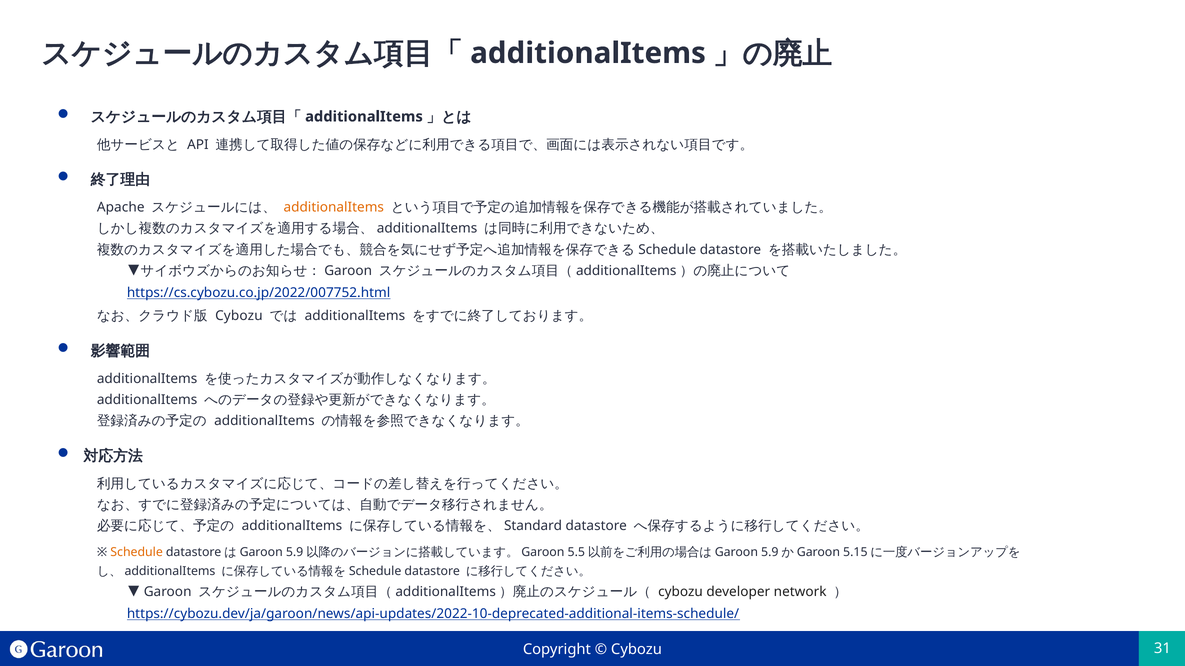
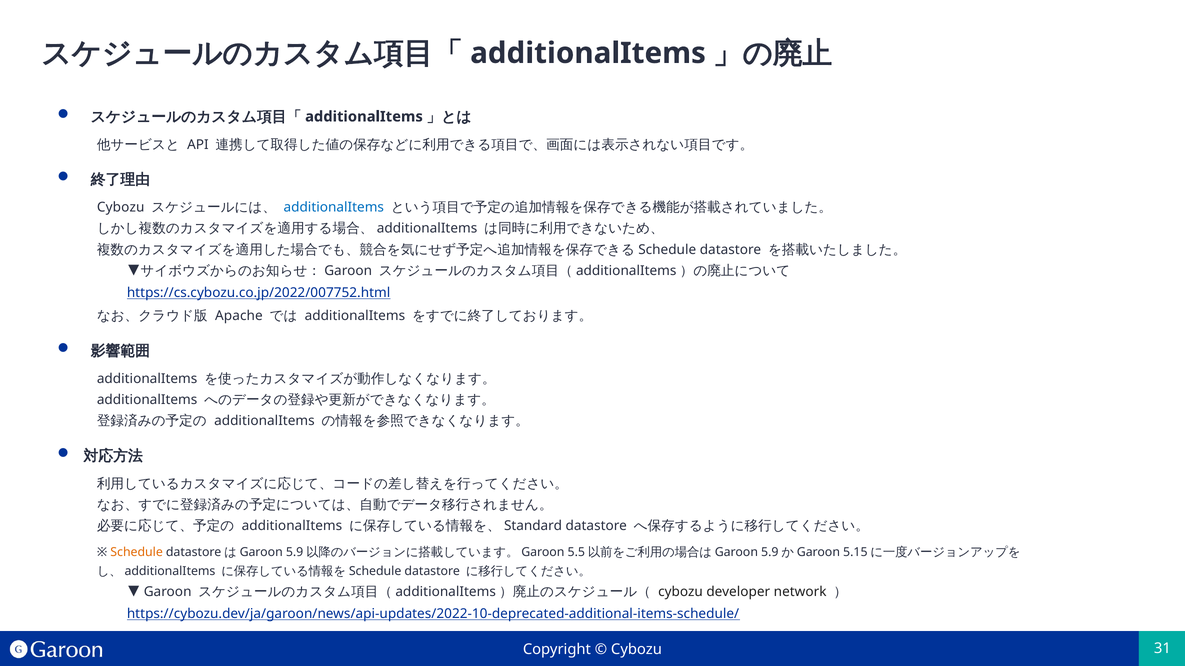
Apache at (121, 207): Apache -> Cybozu
additionalItems at (334, 207) colour: orange -> blue
Cybozu at (239, 316): Cybozu -> Apache
